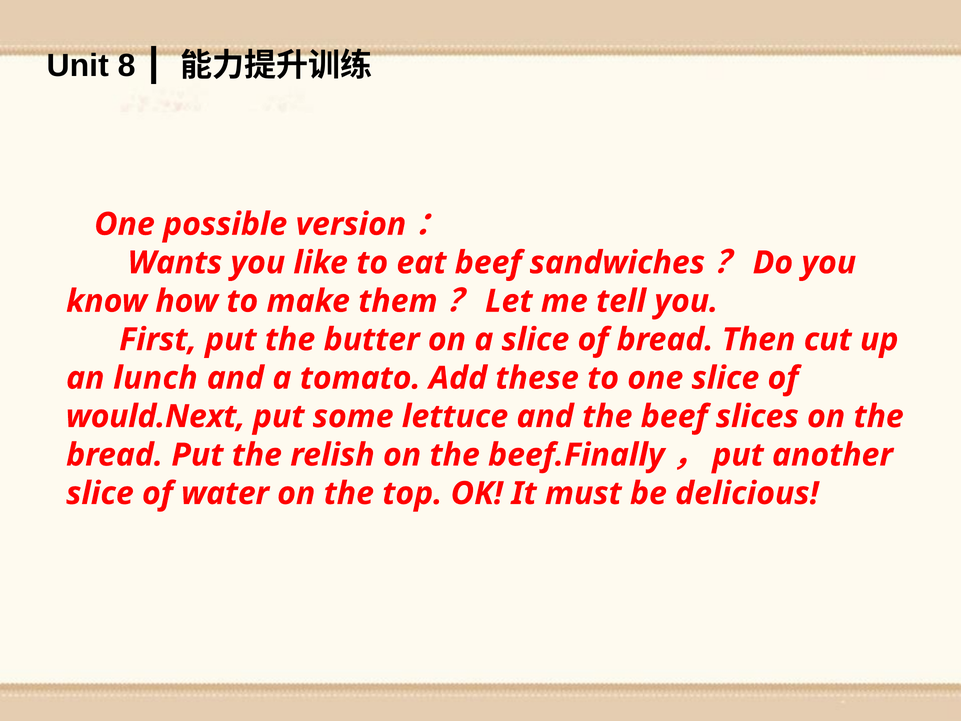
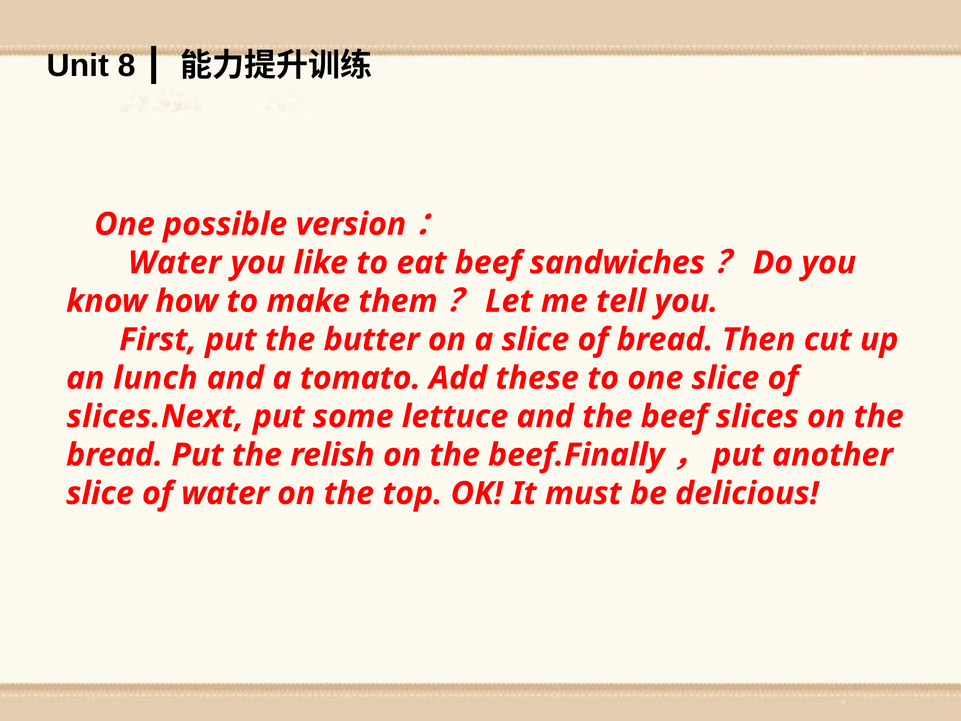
Wants at (175, 263): Wants -> Water
would.Next: would.Next -> slices.Next
